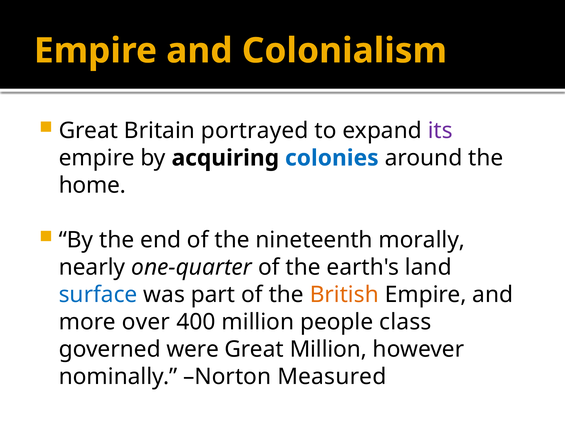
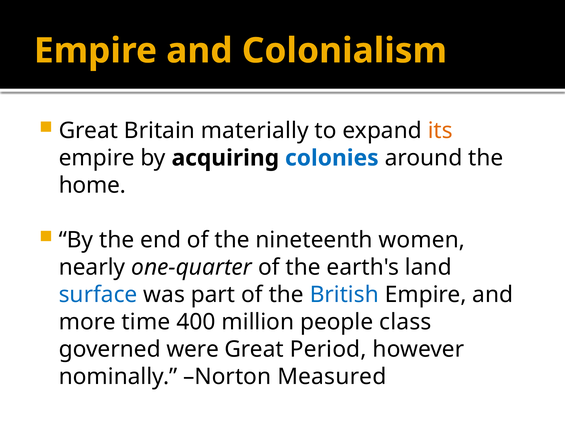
portrayed: portrayed -> materially
its colour: purple -> orange
morally: morally -> women
British colour: orange -> blue
over: over -> time
Great Million: Million -> Period
